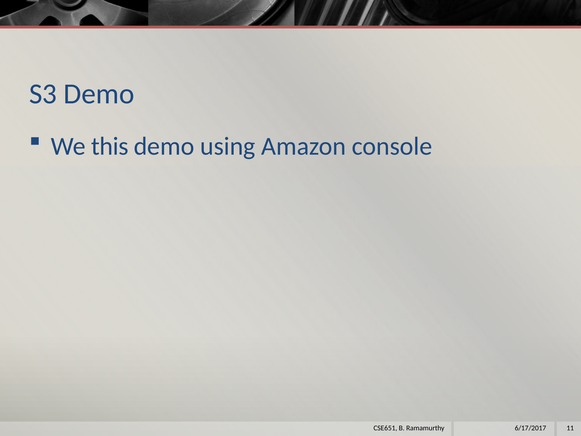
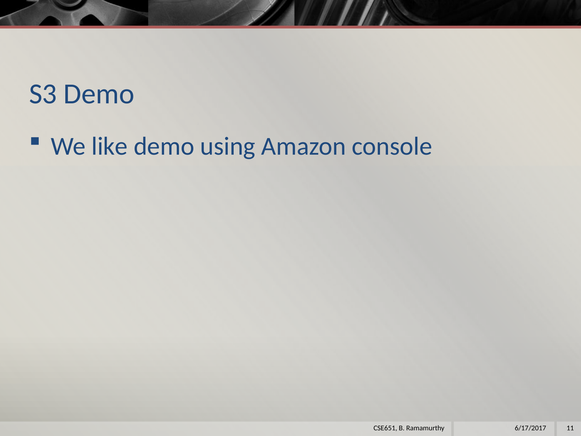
this: this -> like
